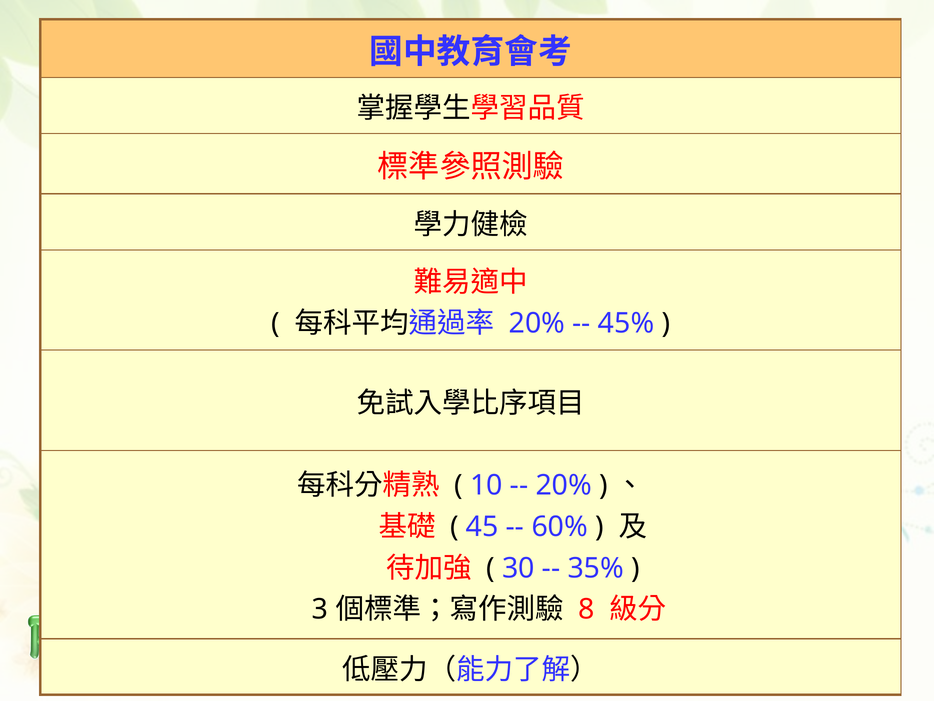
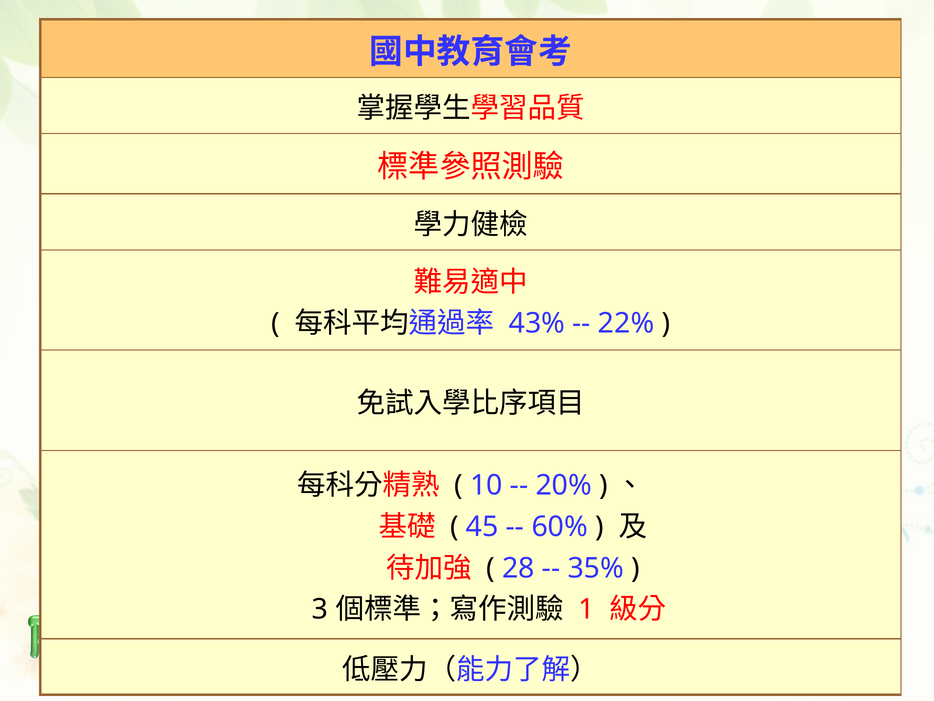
20% at (537, 323): 20% -> 43%
45%: 45% -> 22%
30: 30 -> 28
8: 8 -> 1
